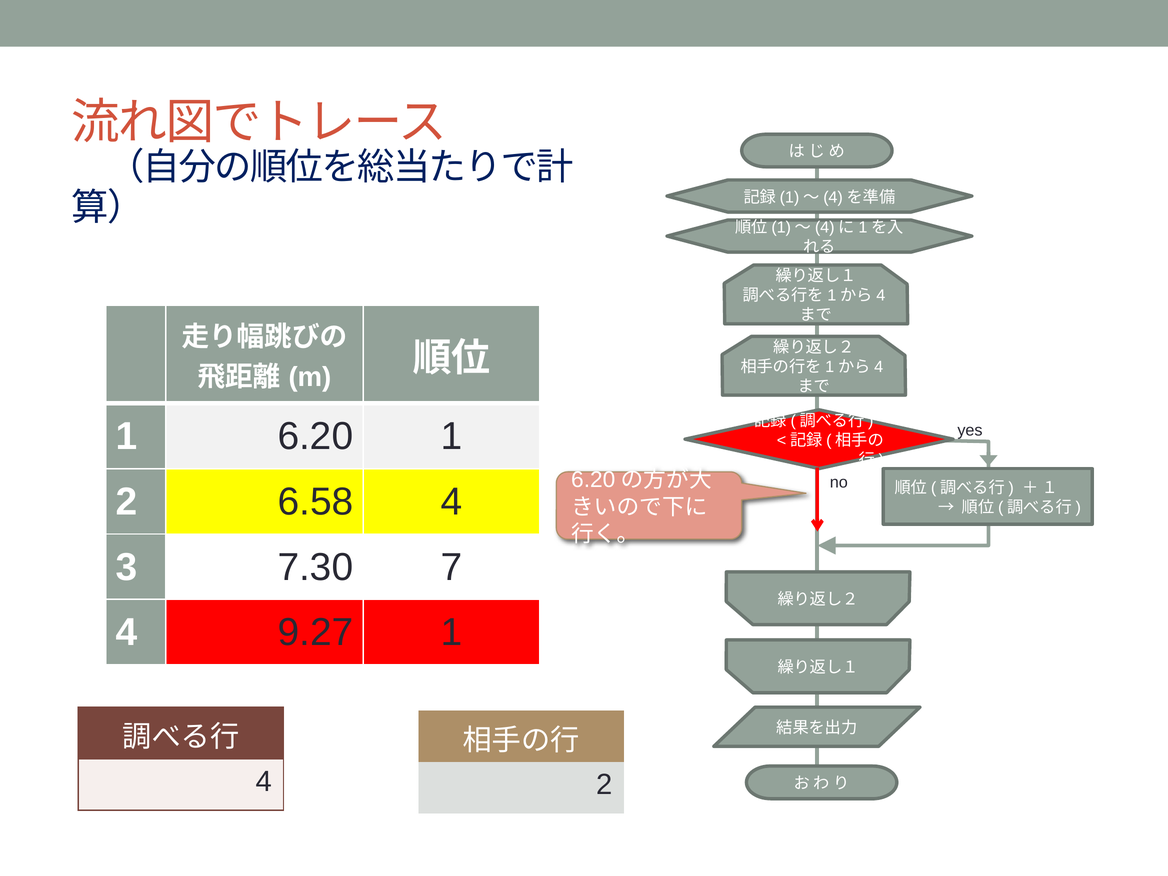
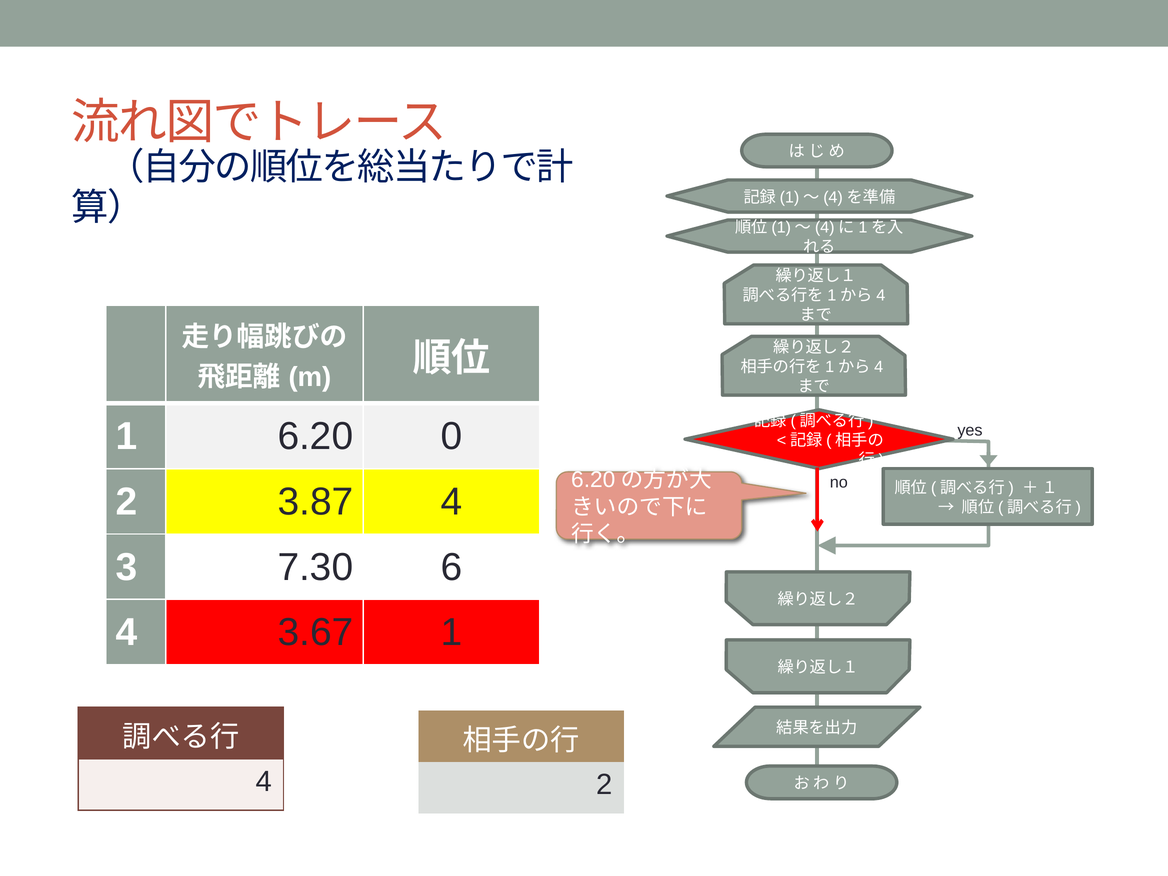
6.20 1: 1 -> 0
6.58: 6.58 -> 3.87
7: 7 -> 6
9.27: 9.27 -> 3.67
